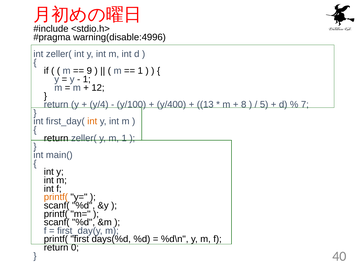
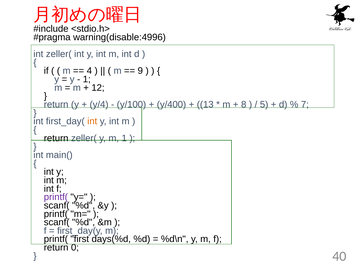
9: 9 -> 4
1 at (140, 71): 1 -> 9
printf( at (56, 197) colour: orange -> purple
